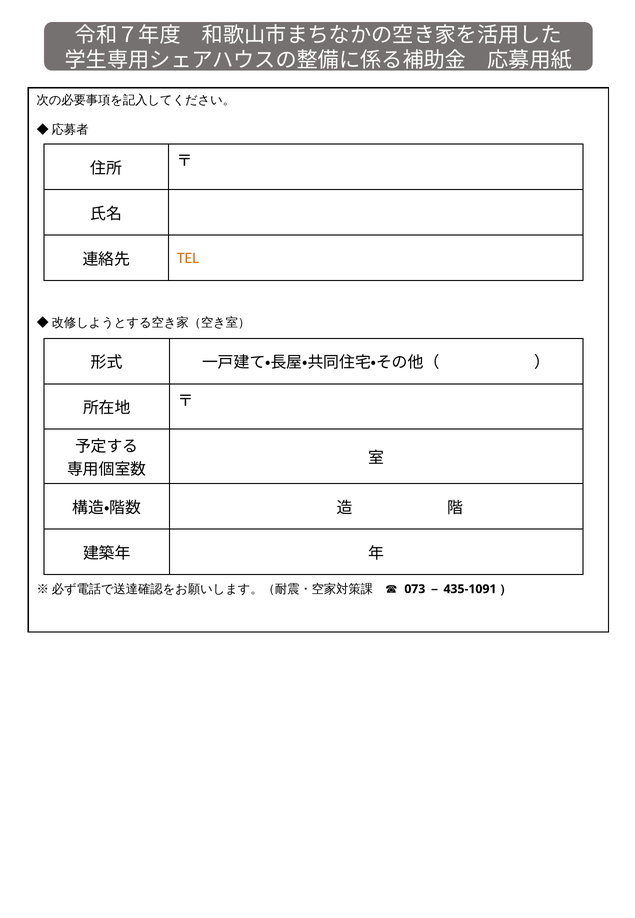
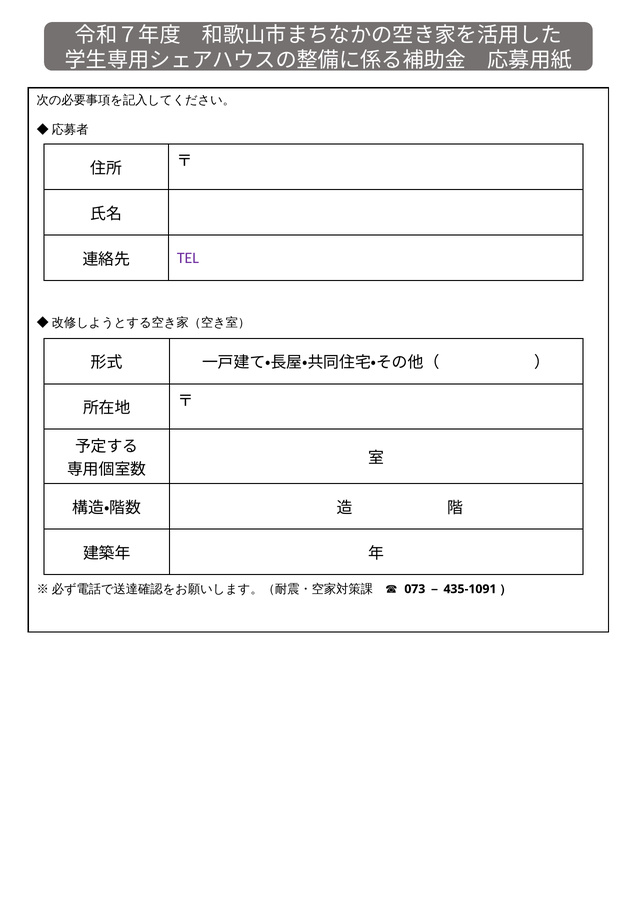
TEL colour: orange -> purple
